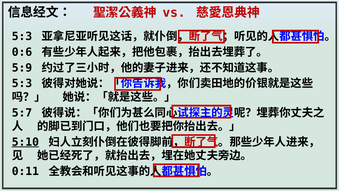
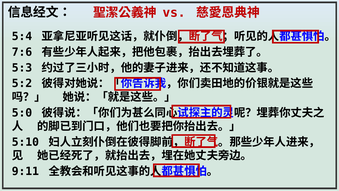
5:3 at (22, 36): 5:3 -> 5:4
0:6: 0:6 -> 7:6
5:9: 5:9 -> 5:3
5:3 at (22, 83): 5:3 -> 5:2
5:7: 5:7 -> 5:0
5:10 underline: present -> none
0:11: 0:11 -> 9:11
